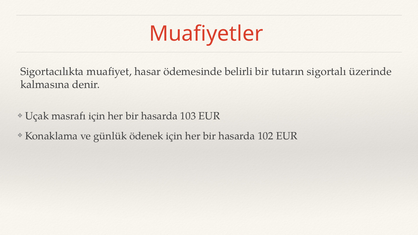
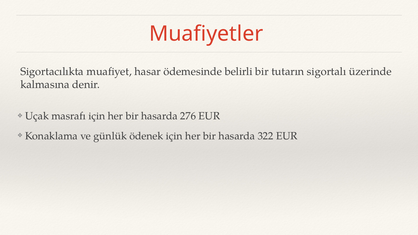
103: 103 -> 276
102: 102 -> 322
